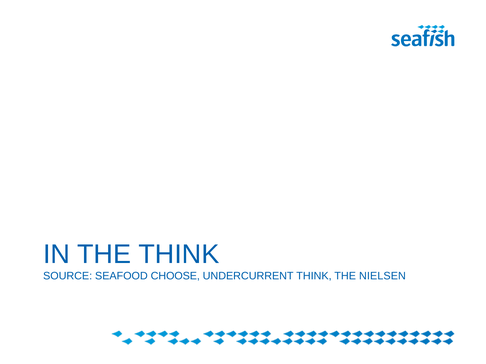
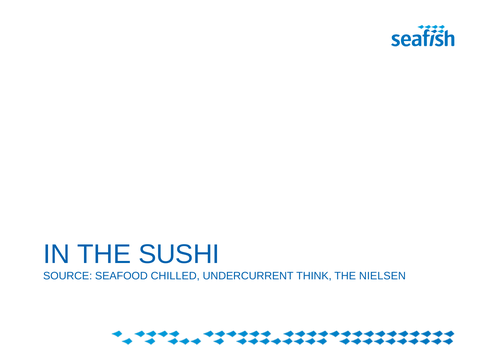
THE THINK: THINK -> SUSHI
CHOOSE: CHOOSE -> CHILLED
